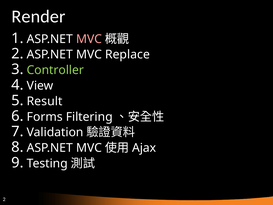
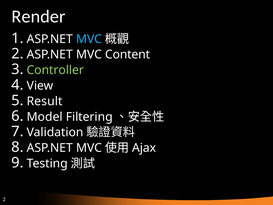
MVC at (89, 39) colour: pink -> light blue
Replace: Replace -> Content
Forms: Forms -> Model
